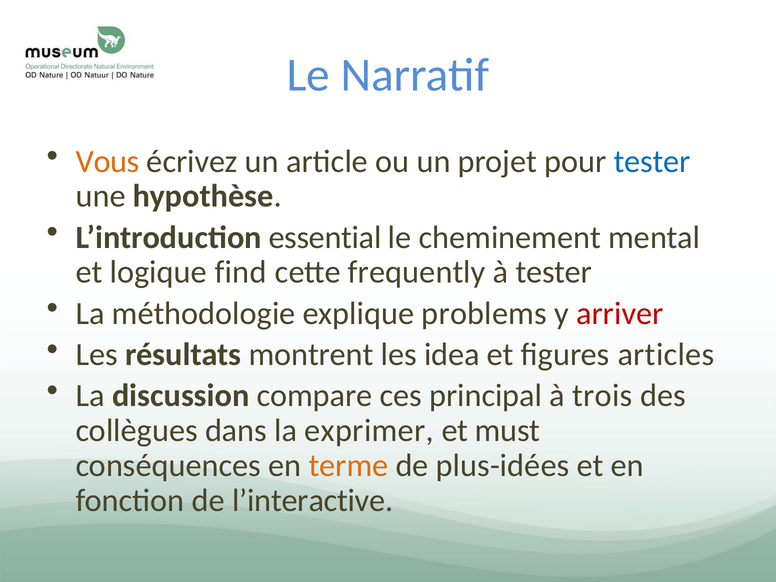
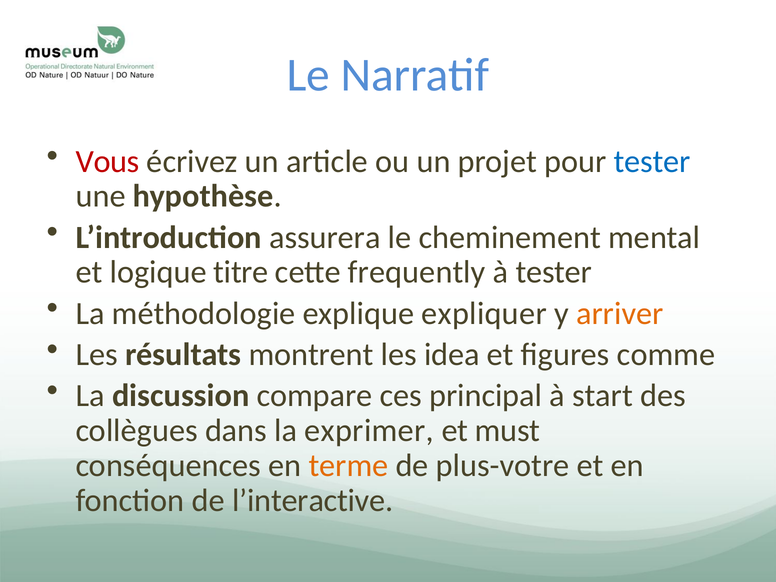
Vous colour: orange -> red
essential: essential -> assurera
find: find -> titre
problems: problems -> expliquer
arriver colour: red -> orange
articles: articles -> comme
trois: trois -> start
plus-idées: plus-idées -> plus-votre
